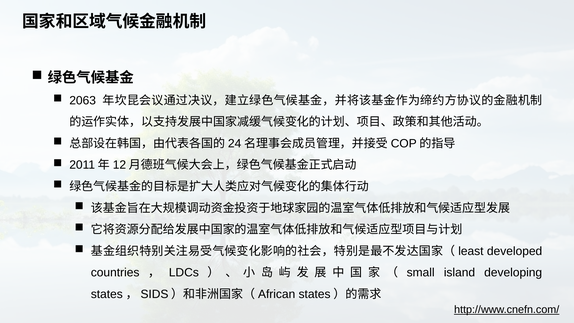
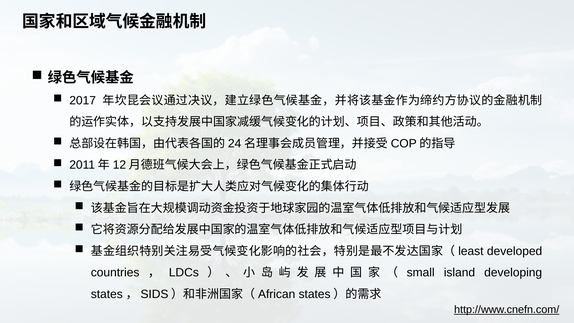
2063: 2063 -> 2017
